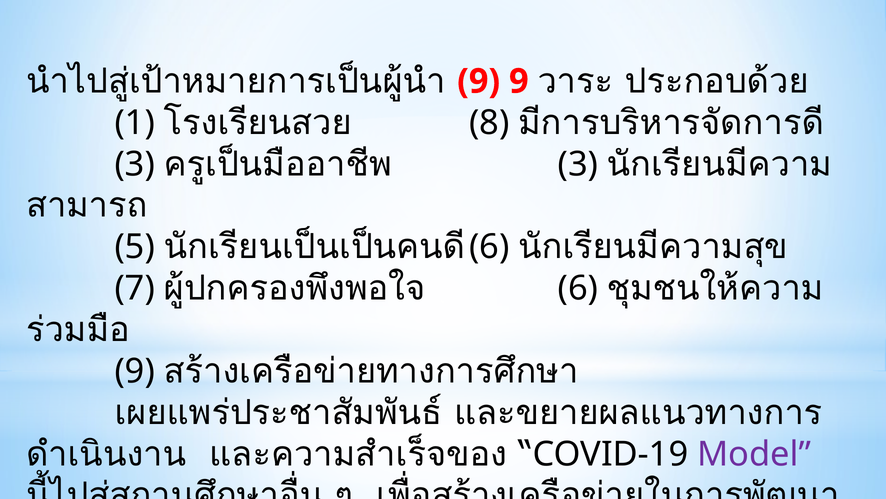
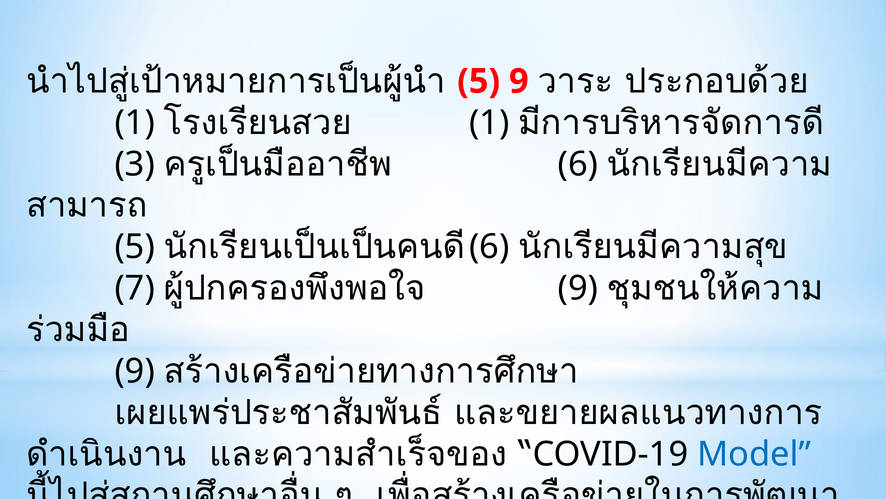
9 at (479, 81): 9 -> 5
8 at (489, 123): 8 -> 1
3 at (578, 164): 3 -> 6
6 at (578, 288): 6 -> 9
Model colour: purple -> blue
